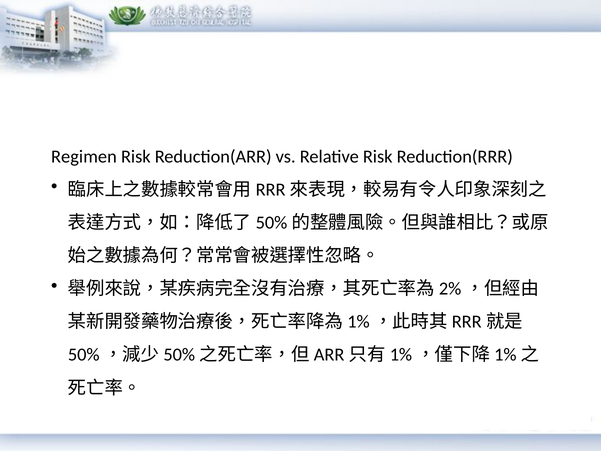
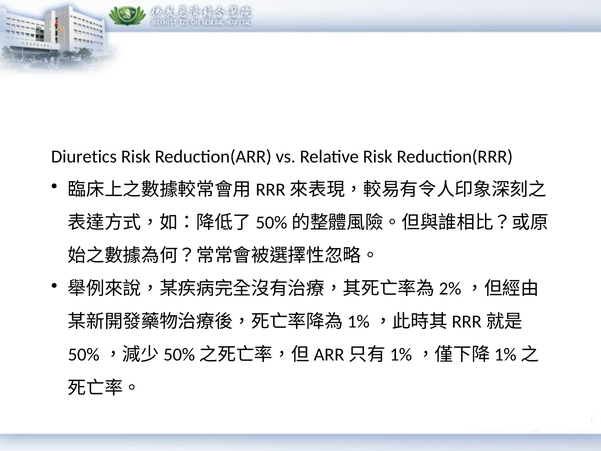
Regimen: Regimen -> Diuretics
